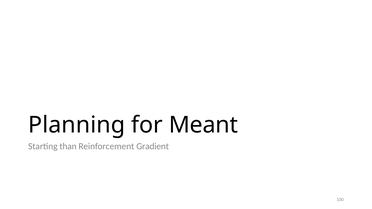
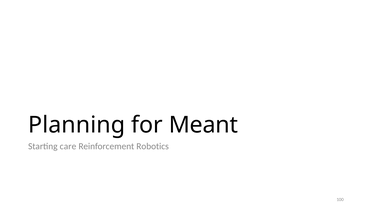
than: than -> care
Gradient: Gradient -> Robotics
